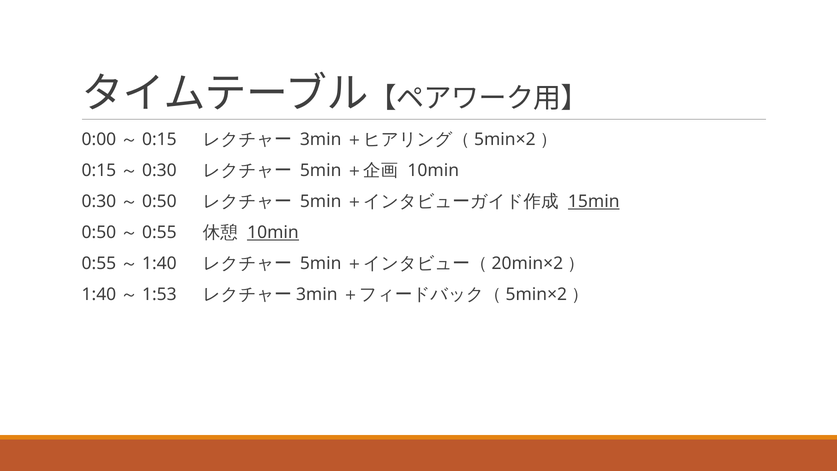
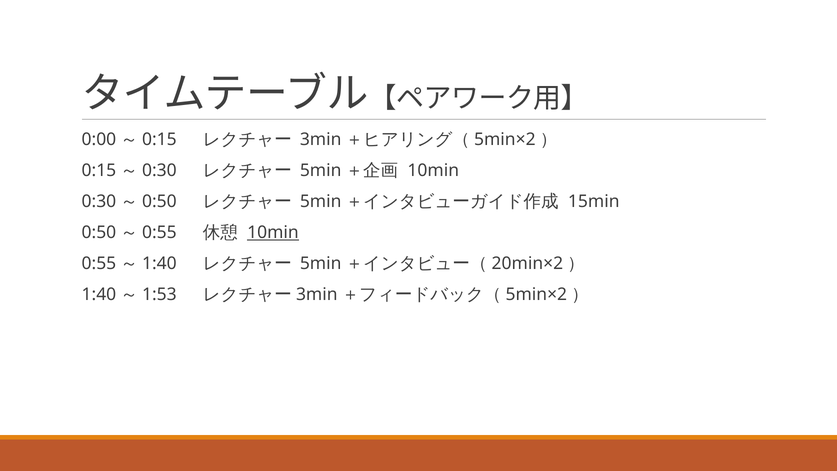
15min underline: present -> none
